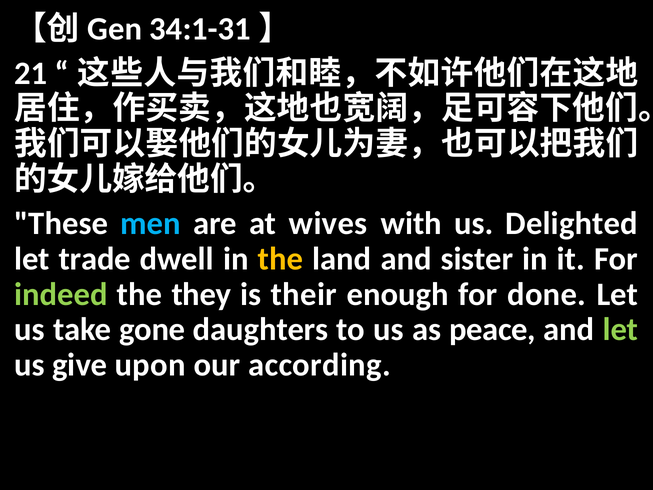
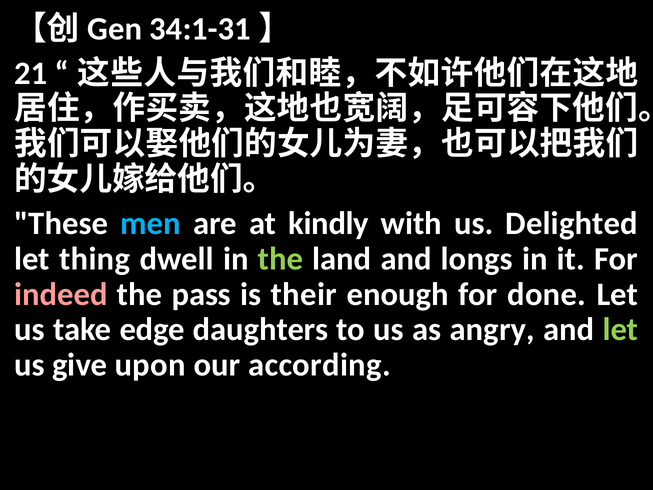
wives: wives -> kindly
trade: trade -> thing
the at (280, 259) colour: yellow -> light green
sister: sister -> longs
indeed colour: light green -> pink
they: they -> pass
gone: gone -> edge
peace: peace -> angry
